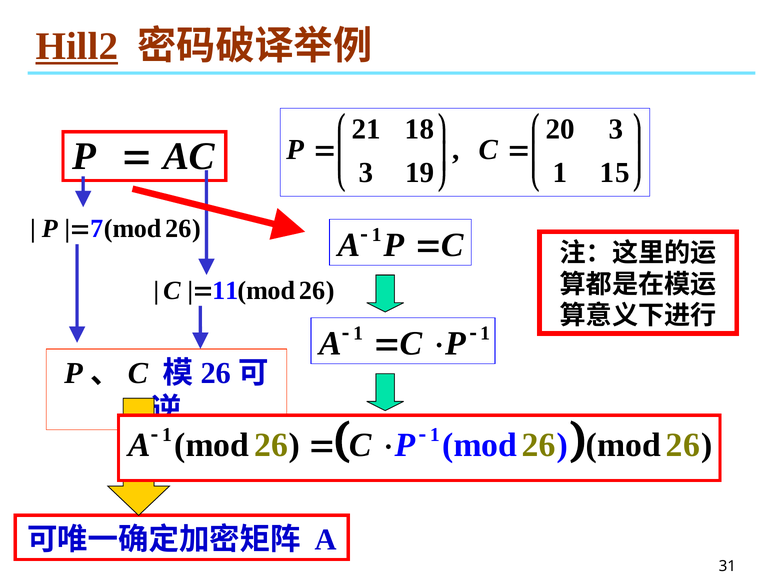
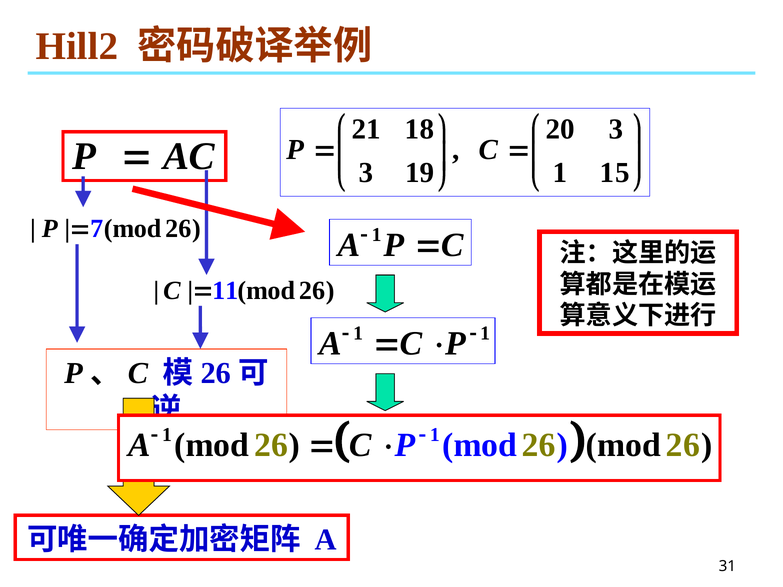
Hill2 underline: present -> none
